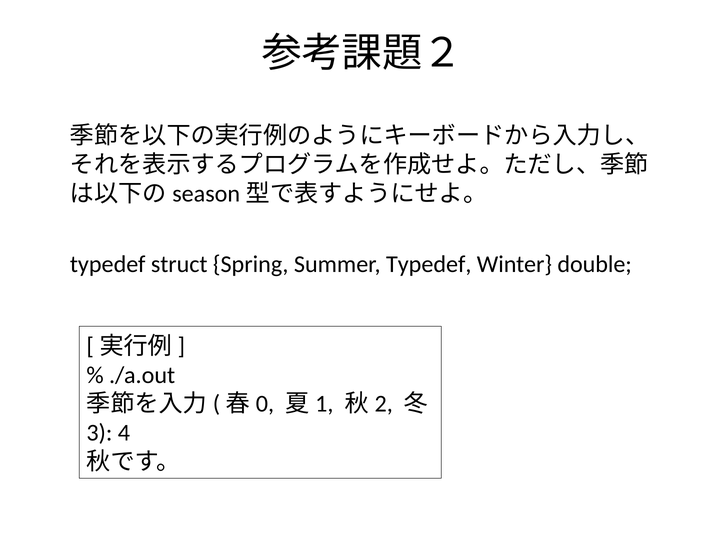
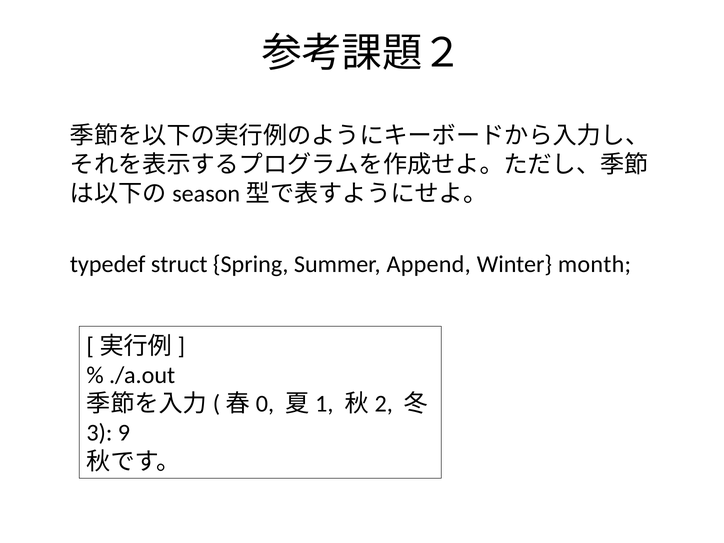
Summer Typedef: Typedef -> Append
double: double -> month
4: 4 -> 9
